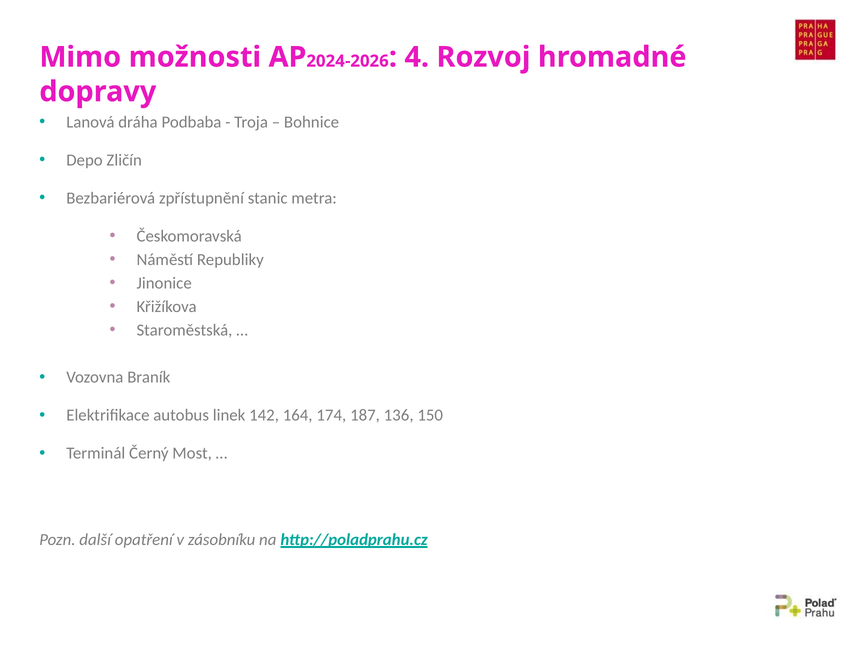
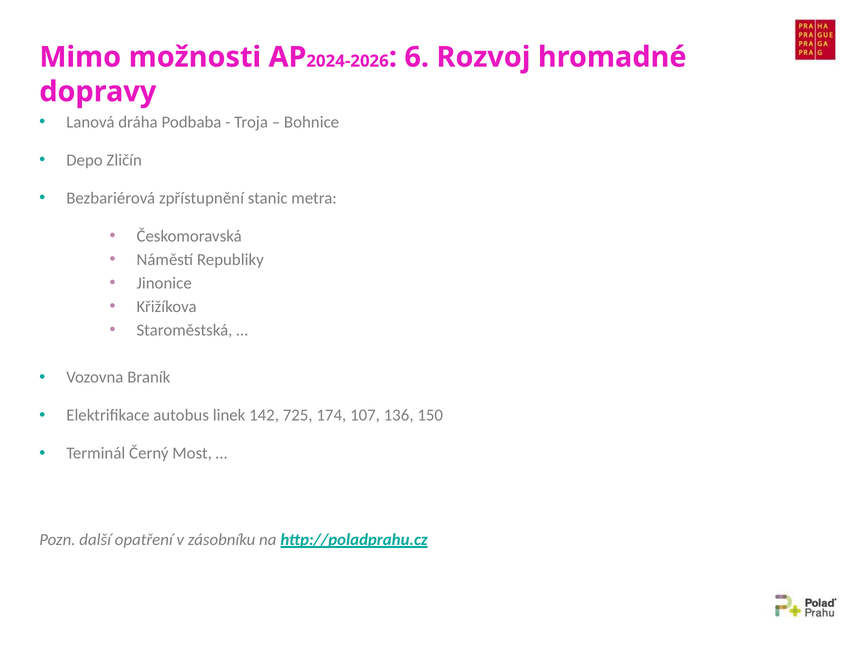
4: 4 -> 6
164: 164 -> 725
187: 187 -> 107
